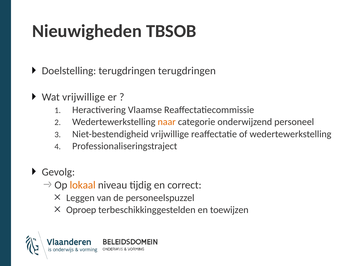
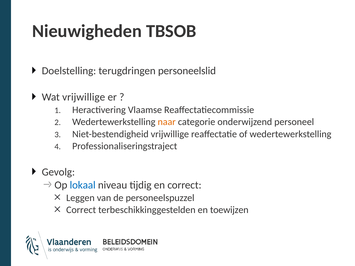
terugdringen terugdringen: terugdringen -> personeelslid
lokaal colour: orange -> blue
Oproep at (81, 210): Oproep -> Correct
